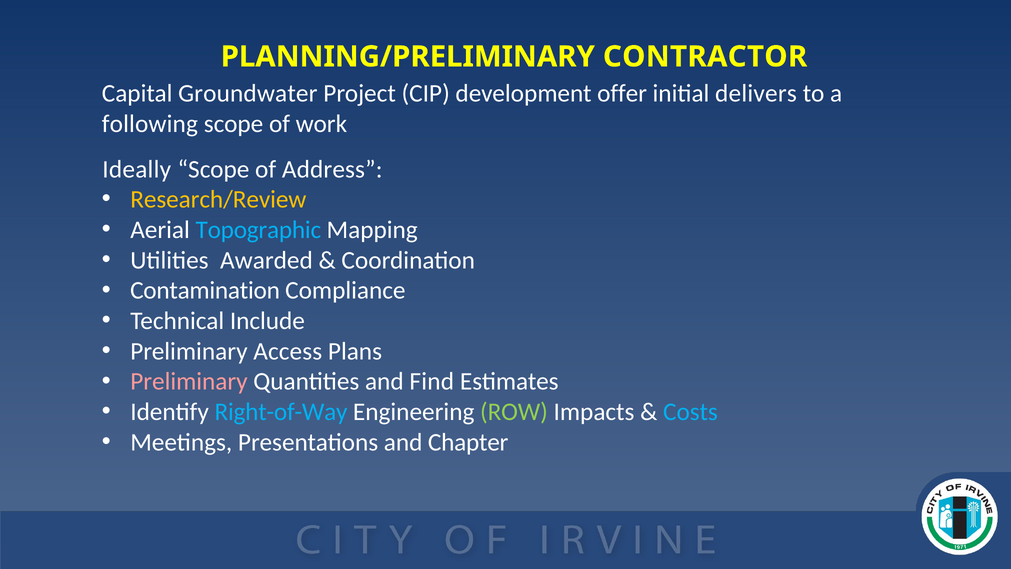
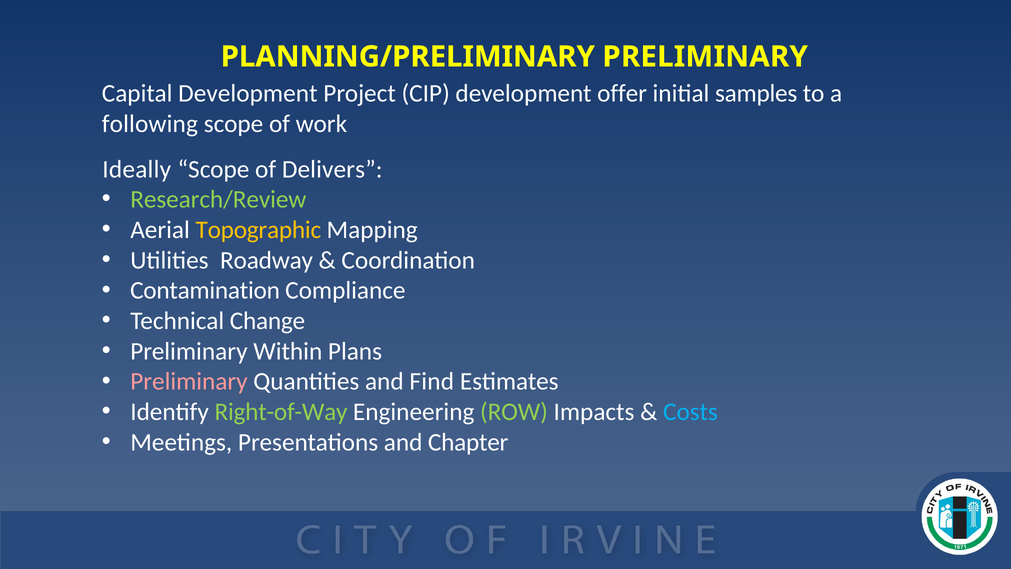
PLANNING/PRELIMINARY CONTRACTOR: CONTRACTOR -> PRELIMINARY
Capital Groundwater: Groundwater -> Development
delivers: delivers -> samples
Address: Address -> Delivers
Research/Review colour: yellow -> light green
Topographic colour: light blue -> yellow
Awarded: Awarded -> Roadway
Include: Include -> Change
Access: Access -> Within
Right-of-Way colour: light blue -> light green
